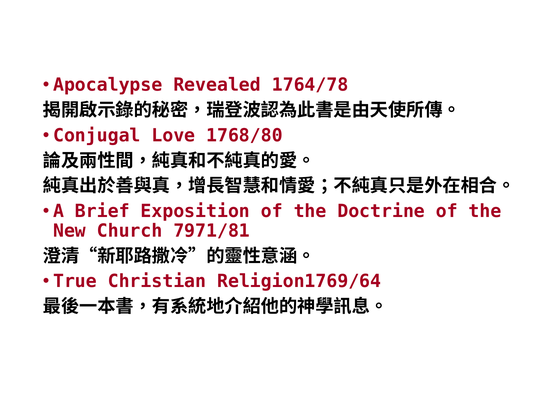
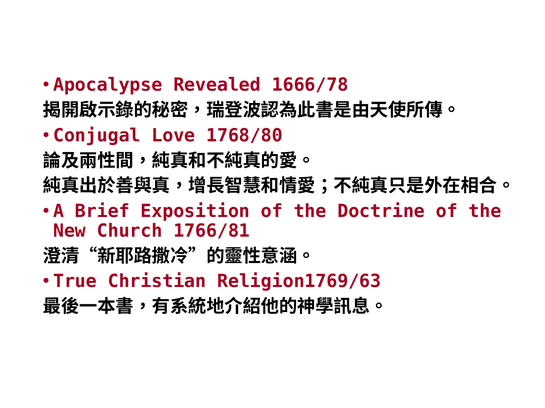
1764/78: 1764/78 -> 1666/78
7971/81: 7971/81 -> 1766/81
Religion1769/64: Religion1769/64 -> Religion1769/63
